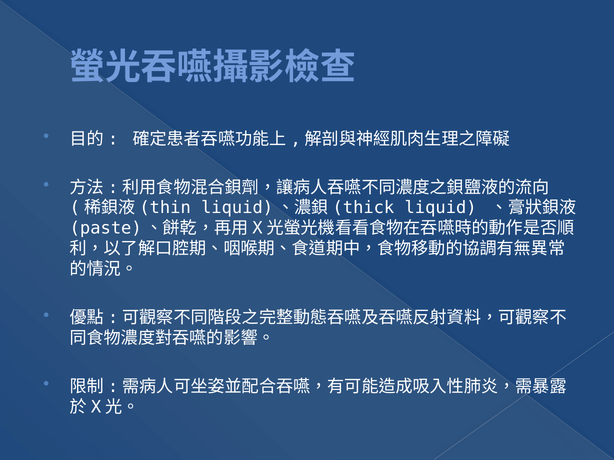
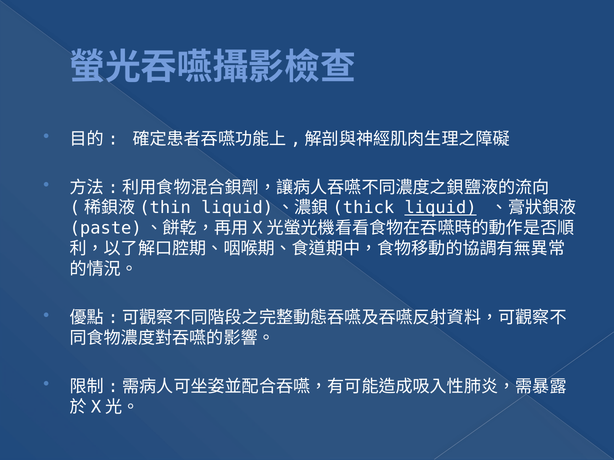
liquid underline: none -> present
